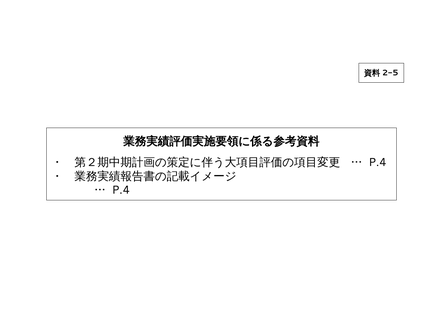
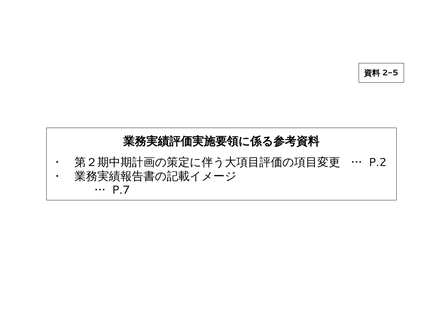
P.4 at (378, 163): P.4 -> P.2
P.4 at (121, 190): P.4 -> P.7
